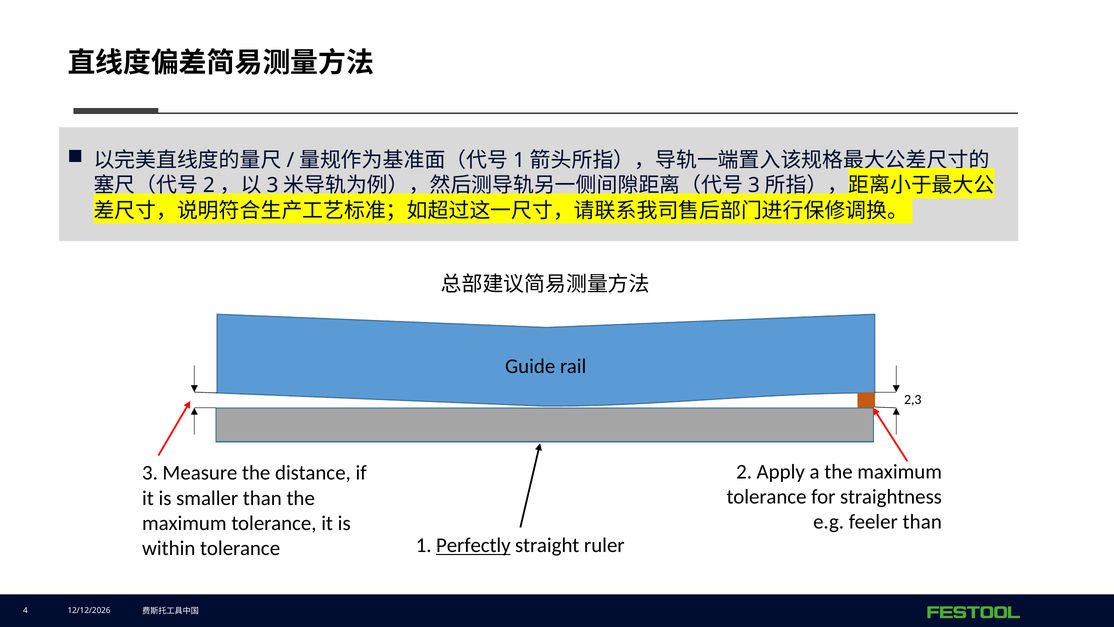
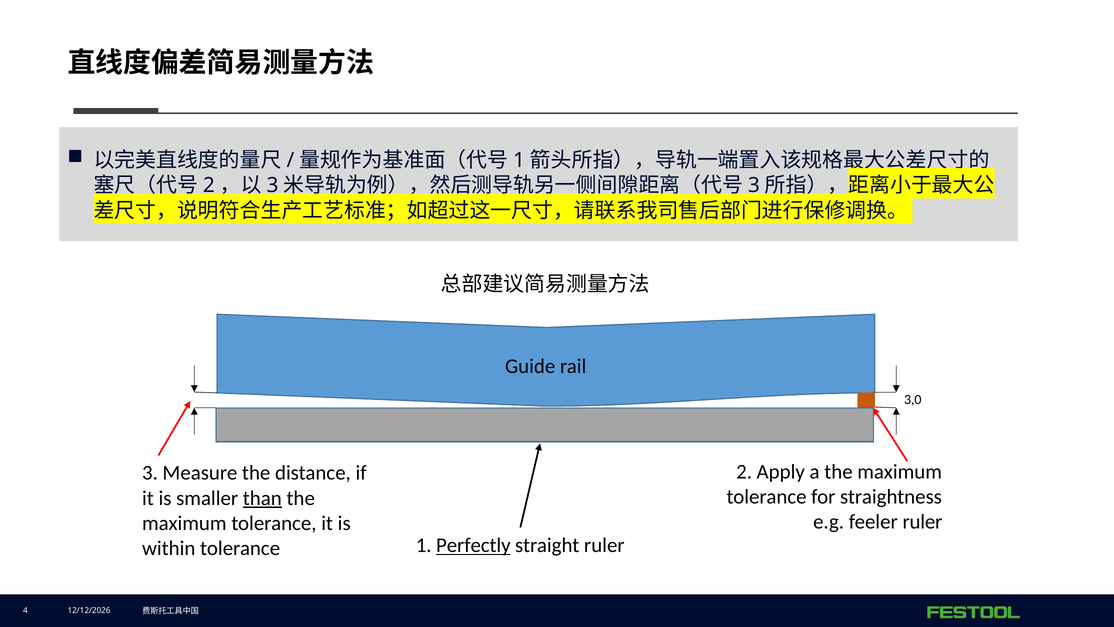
2,3: 2,3 -> 3,0
than at (262, 498) underline: none -> present
feeler than: than -> ruler
